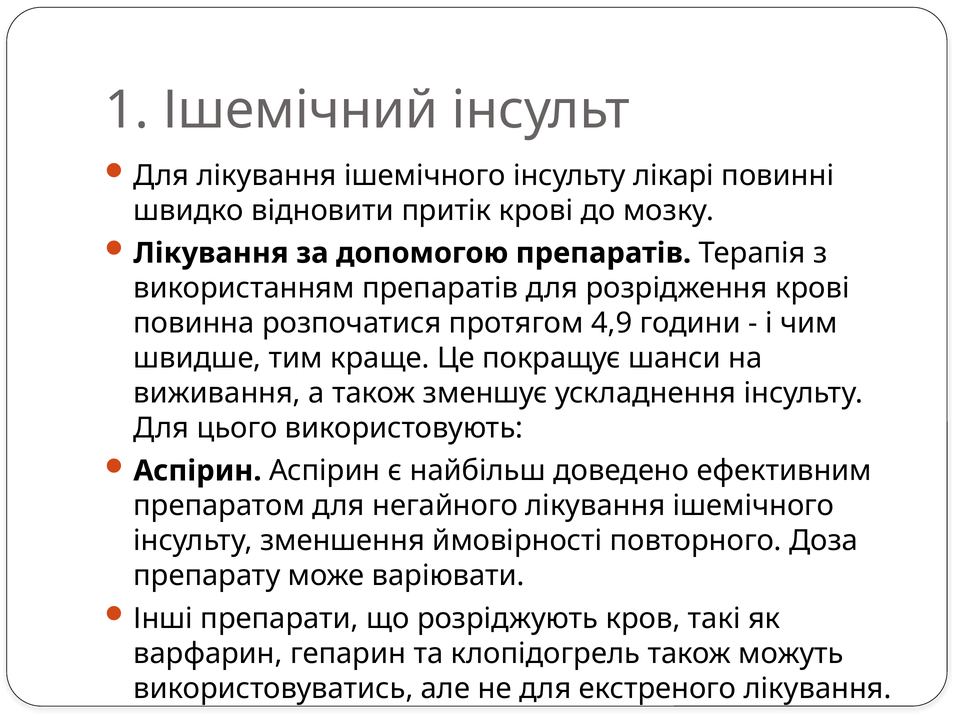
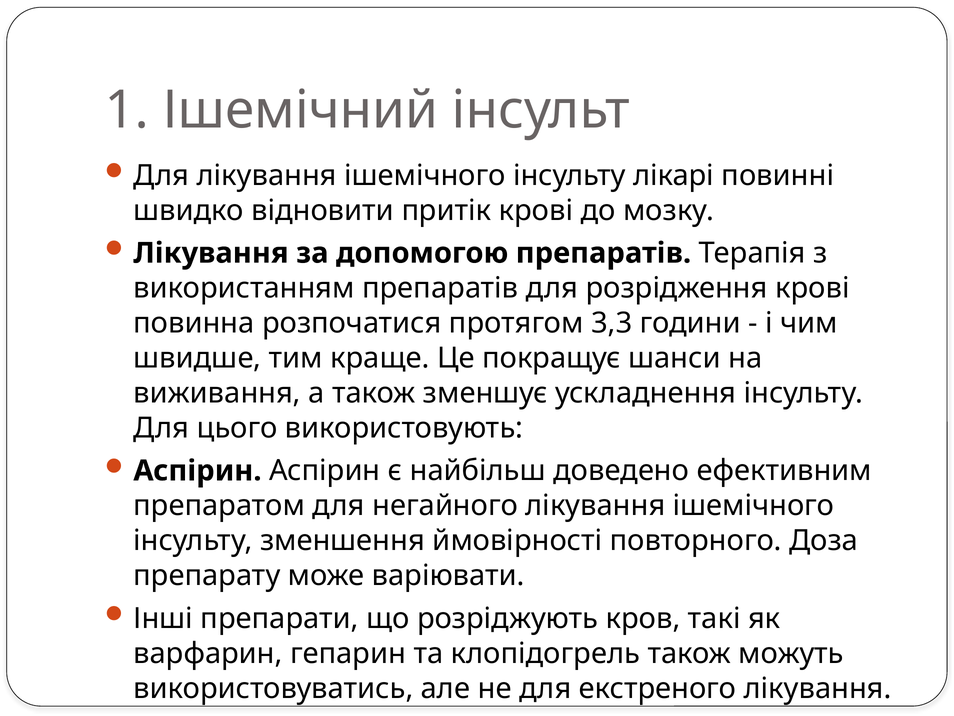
4,9: 4,9 -> 3,3
